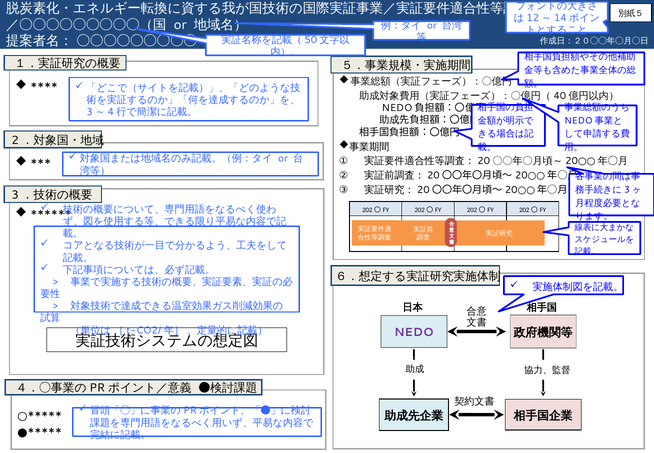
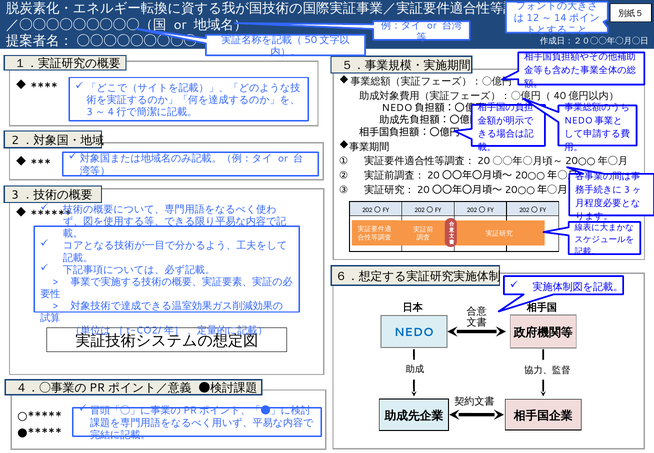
NEDO colour: purple -> blue
